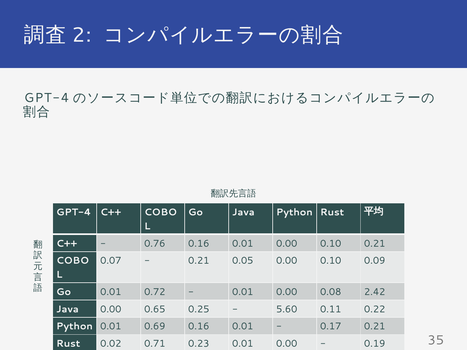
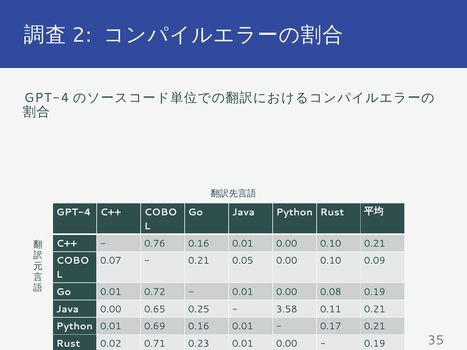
0.08 2.42: 2.42 -> 0.19
5.60: 5.60 -> 3.58
0.11 0.22: 0.22 -> 0.21
